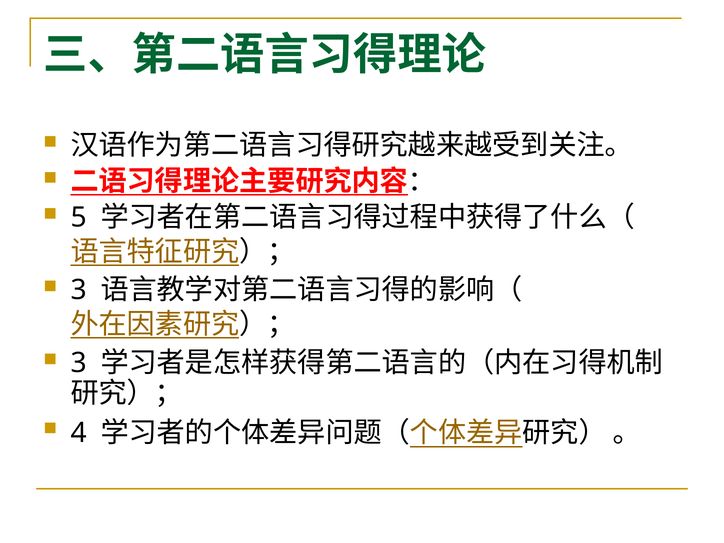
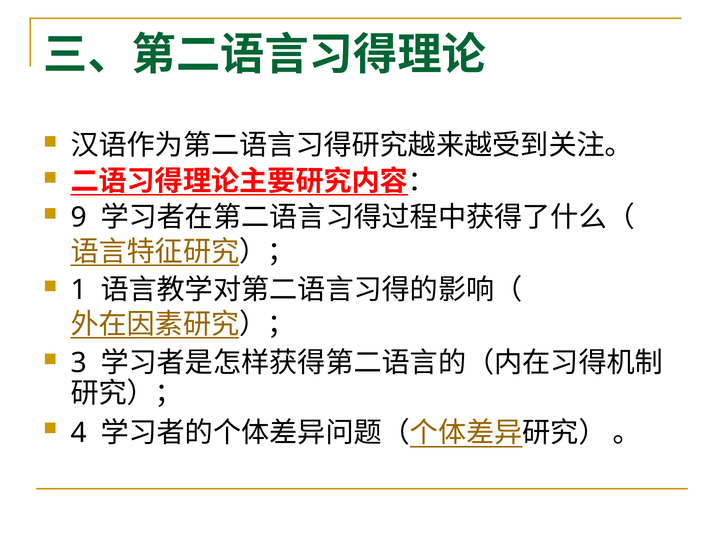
5: 5 -> 9
3 at (79, 290): 3 -> 1
